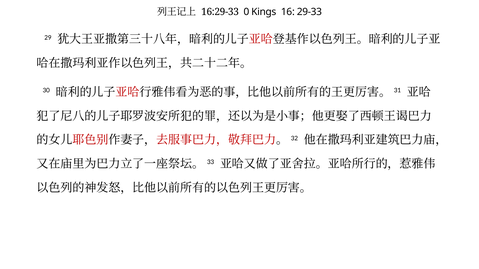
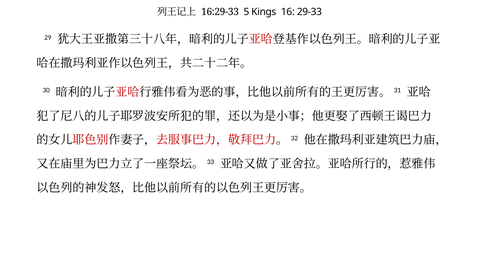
0: 0 -> 5
